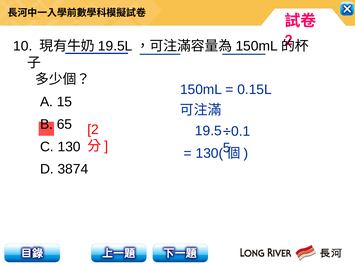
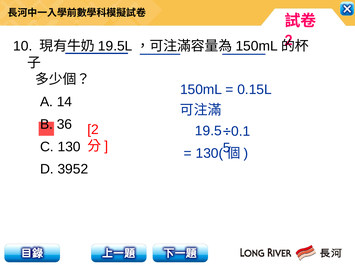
15: 15 -> 14
65: 65 -> 36
3874: 3874 -> 3952
